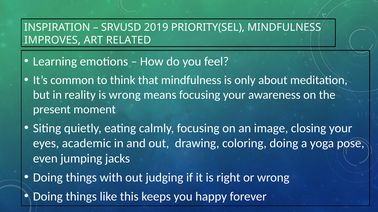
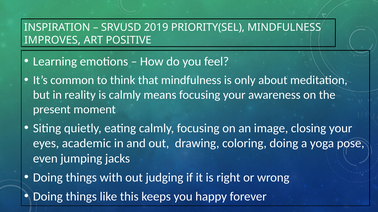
RELATED: RELATED -> POSITIVE
is wrong: wrong -> calmly
